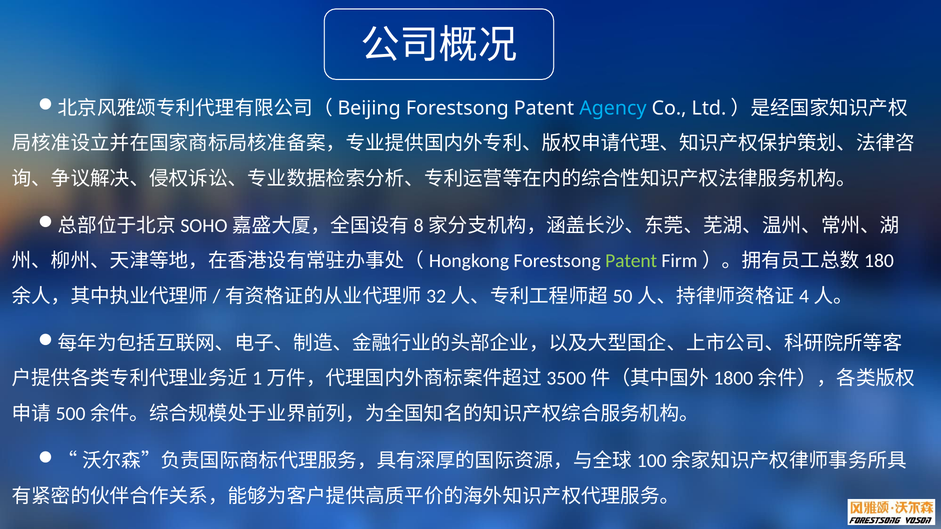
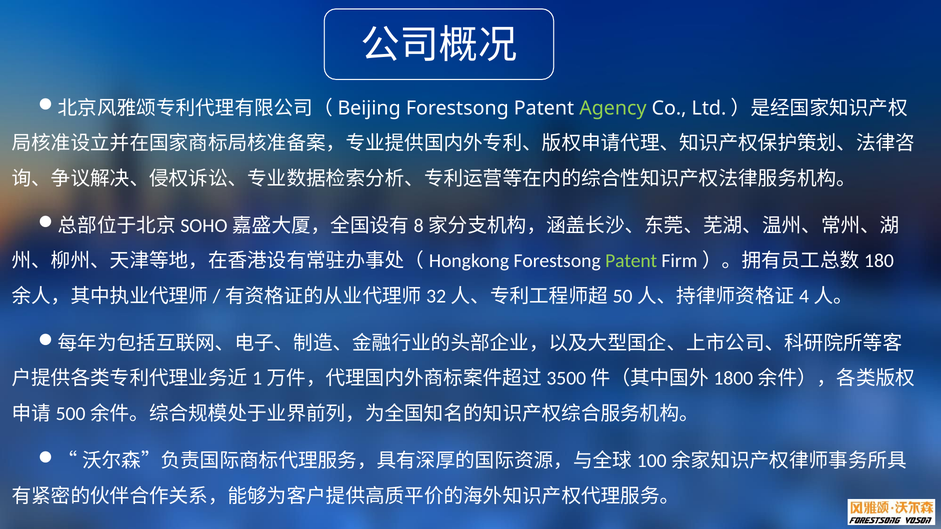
Agency colour: light blue -> light green
